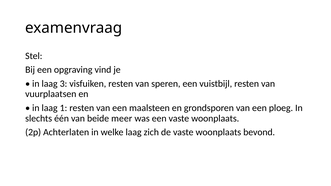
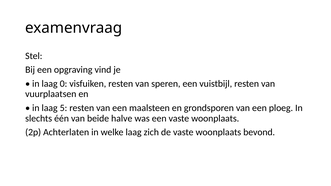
3: 3 -> 0
1: 1 -> 5
meer: meer -> halve
